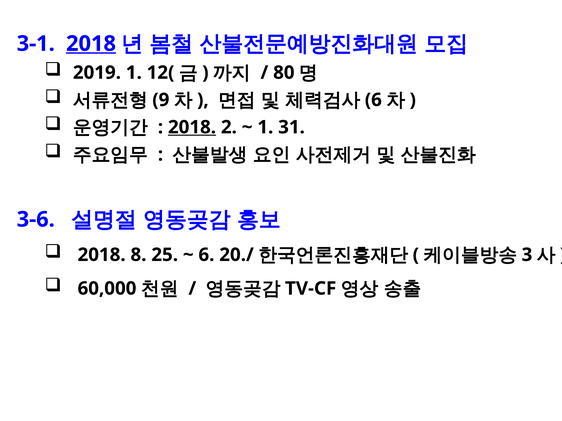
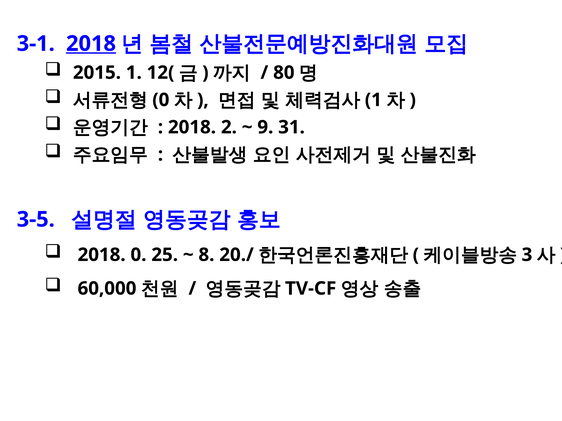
2019: 2019 -> 2015
9 at (161, 100): 9 -> 0
6 at (373, 100): 6 -> 1
2018 at (192, 127) underline: present -> none
1 at (265, 127): 1 -> 9
3-6: 3-6 -> 3-5
2018 8: 8 -> 0
6 at (206, 255): 6 -> 8
